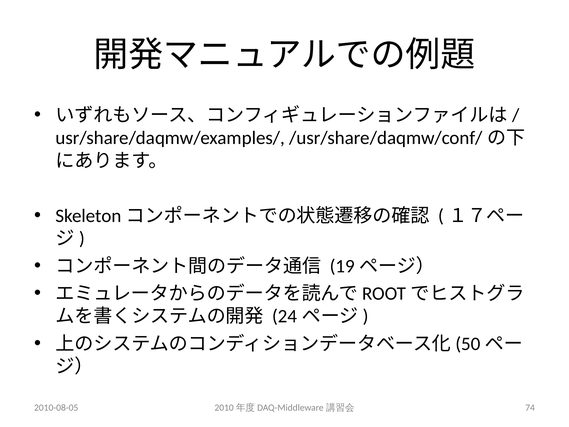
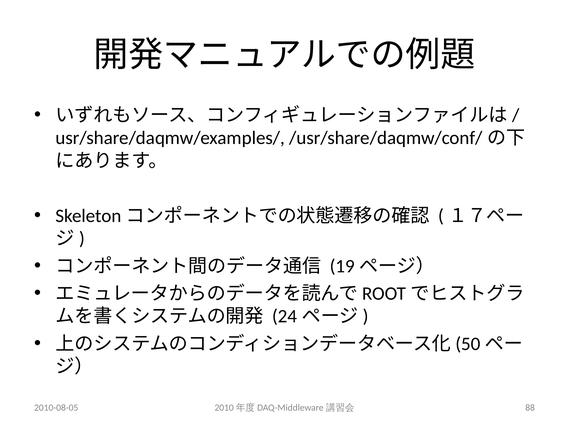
74: 74 -> 88
